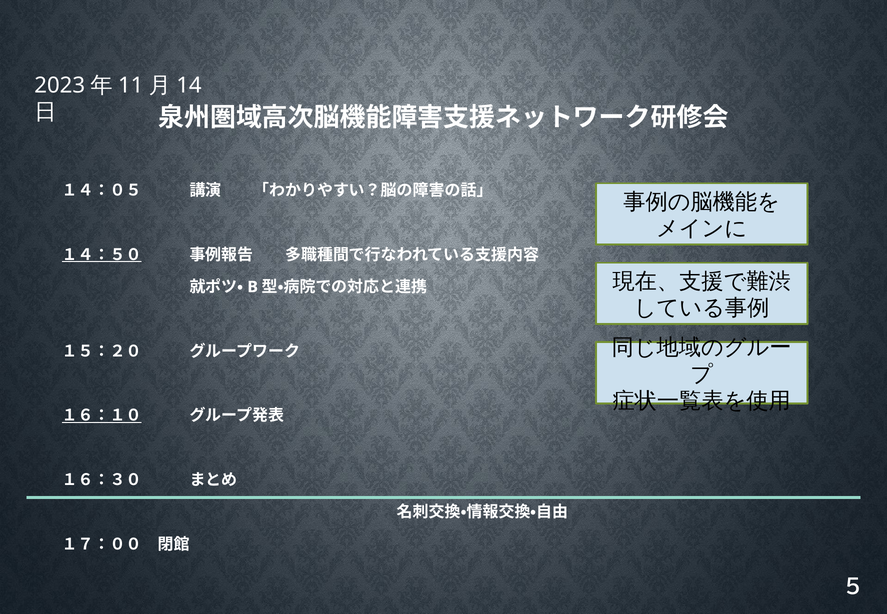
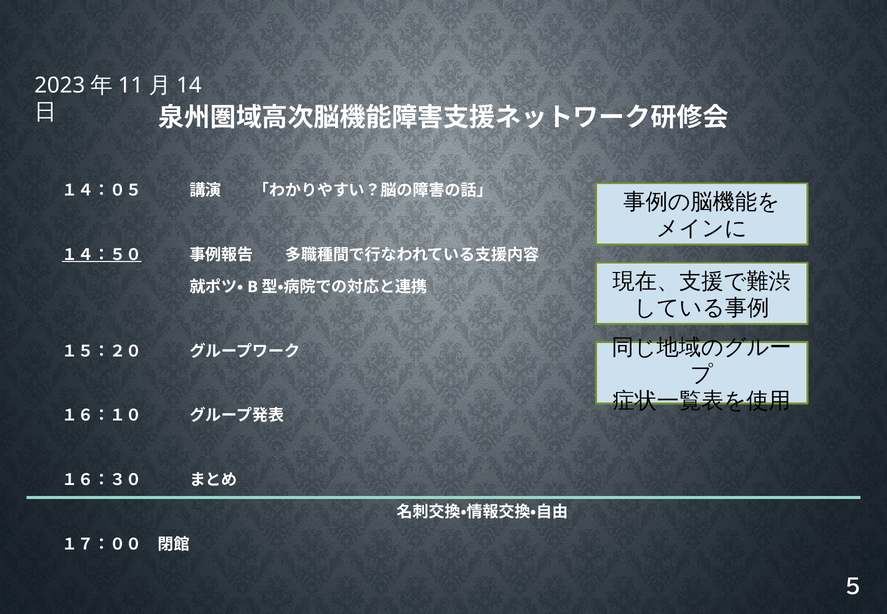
１６：１０ underline: present -> none
